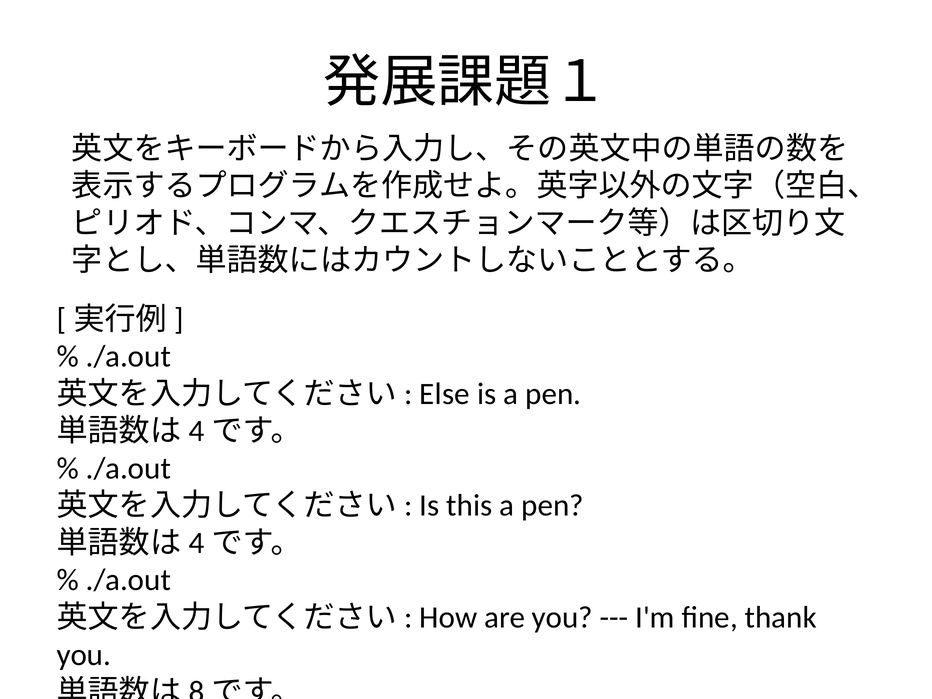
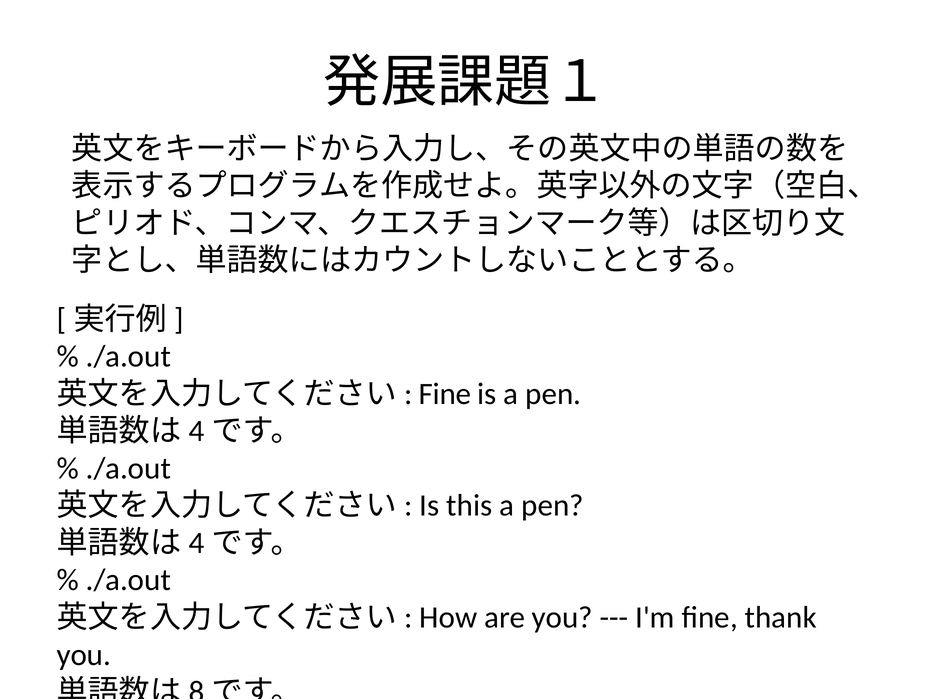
Else at (445, 394): Else -> Fine
